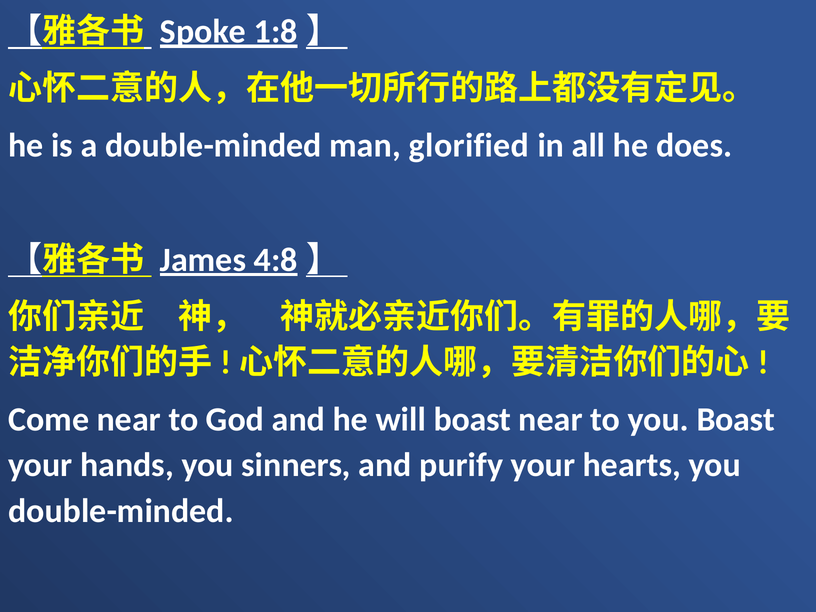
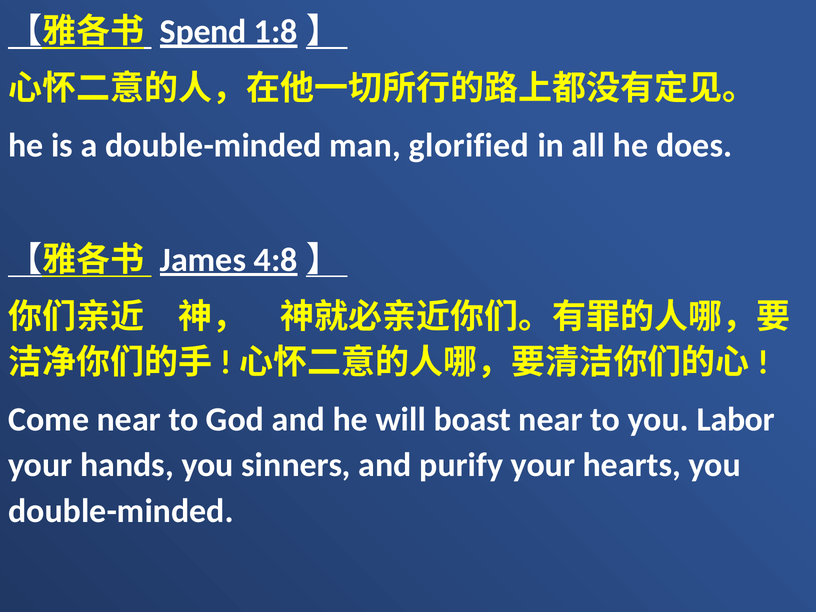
Spoke: Spoke -> Spend
you Boast: Boast -> Labor
